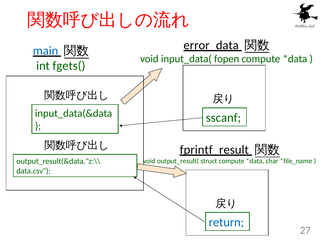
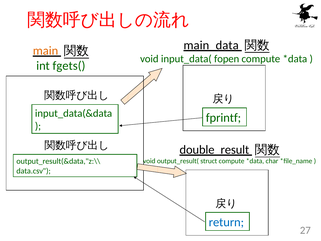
error_data: error_data -> main_data
main colour: blue -> orange
sscanf: sscanf -> fprintf
fprintf_result: fprintf_result -> double_result
